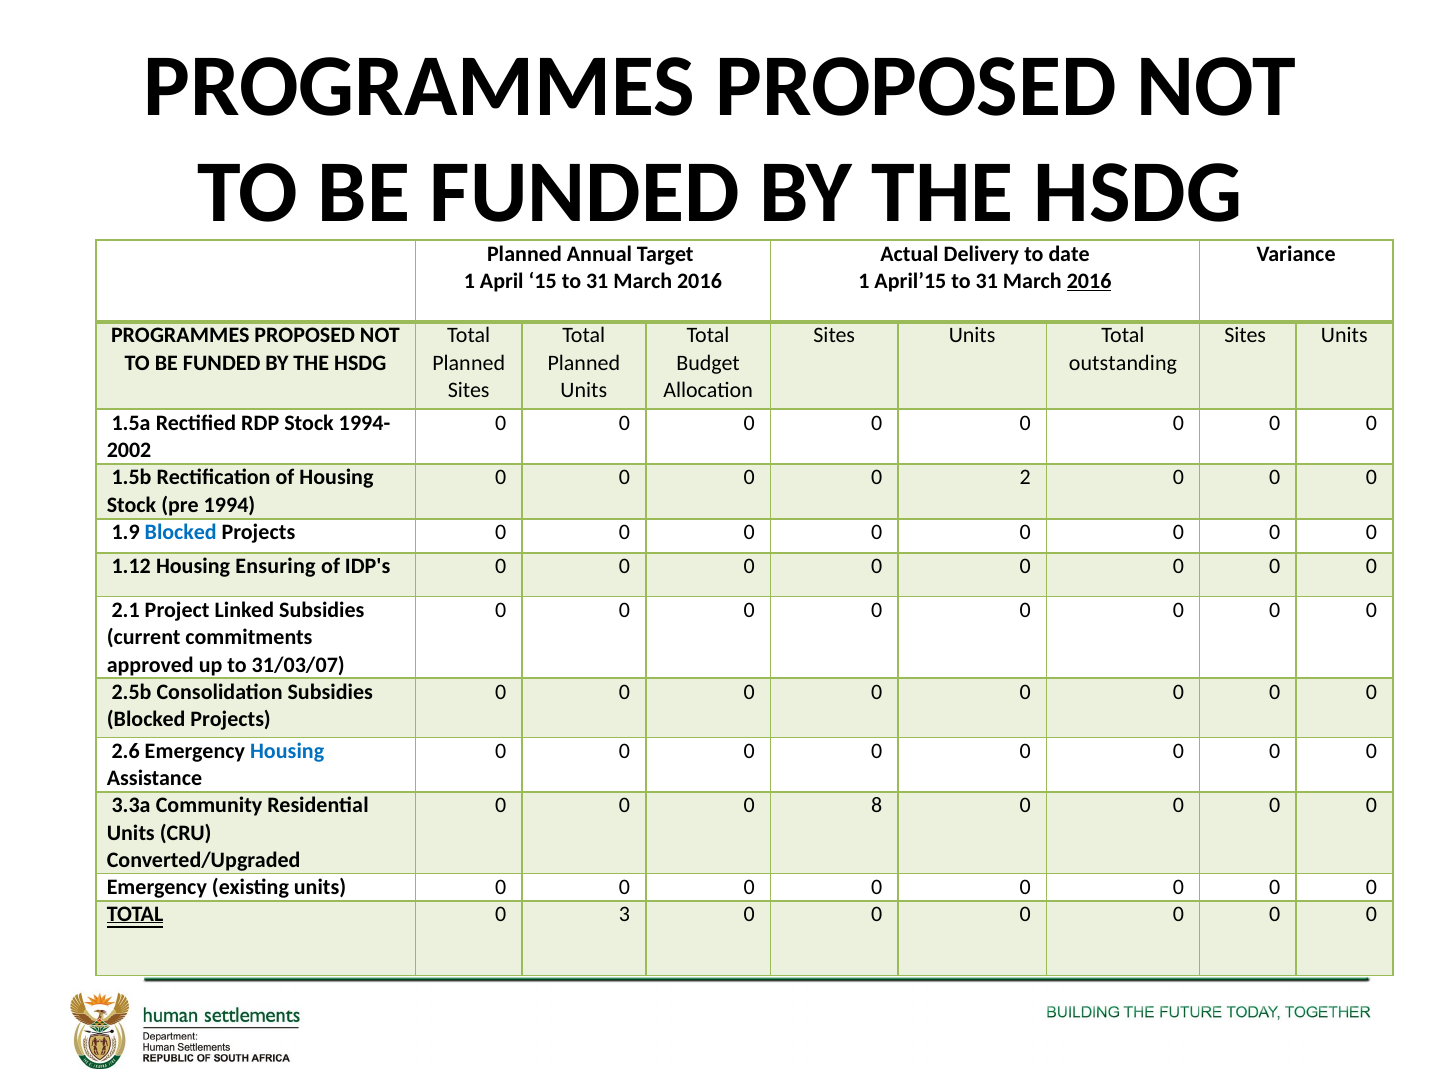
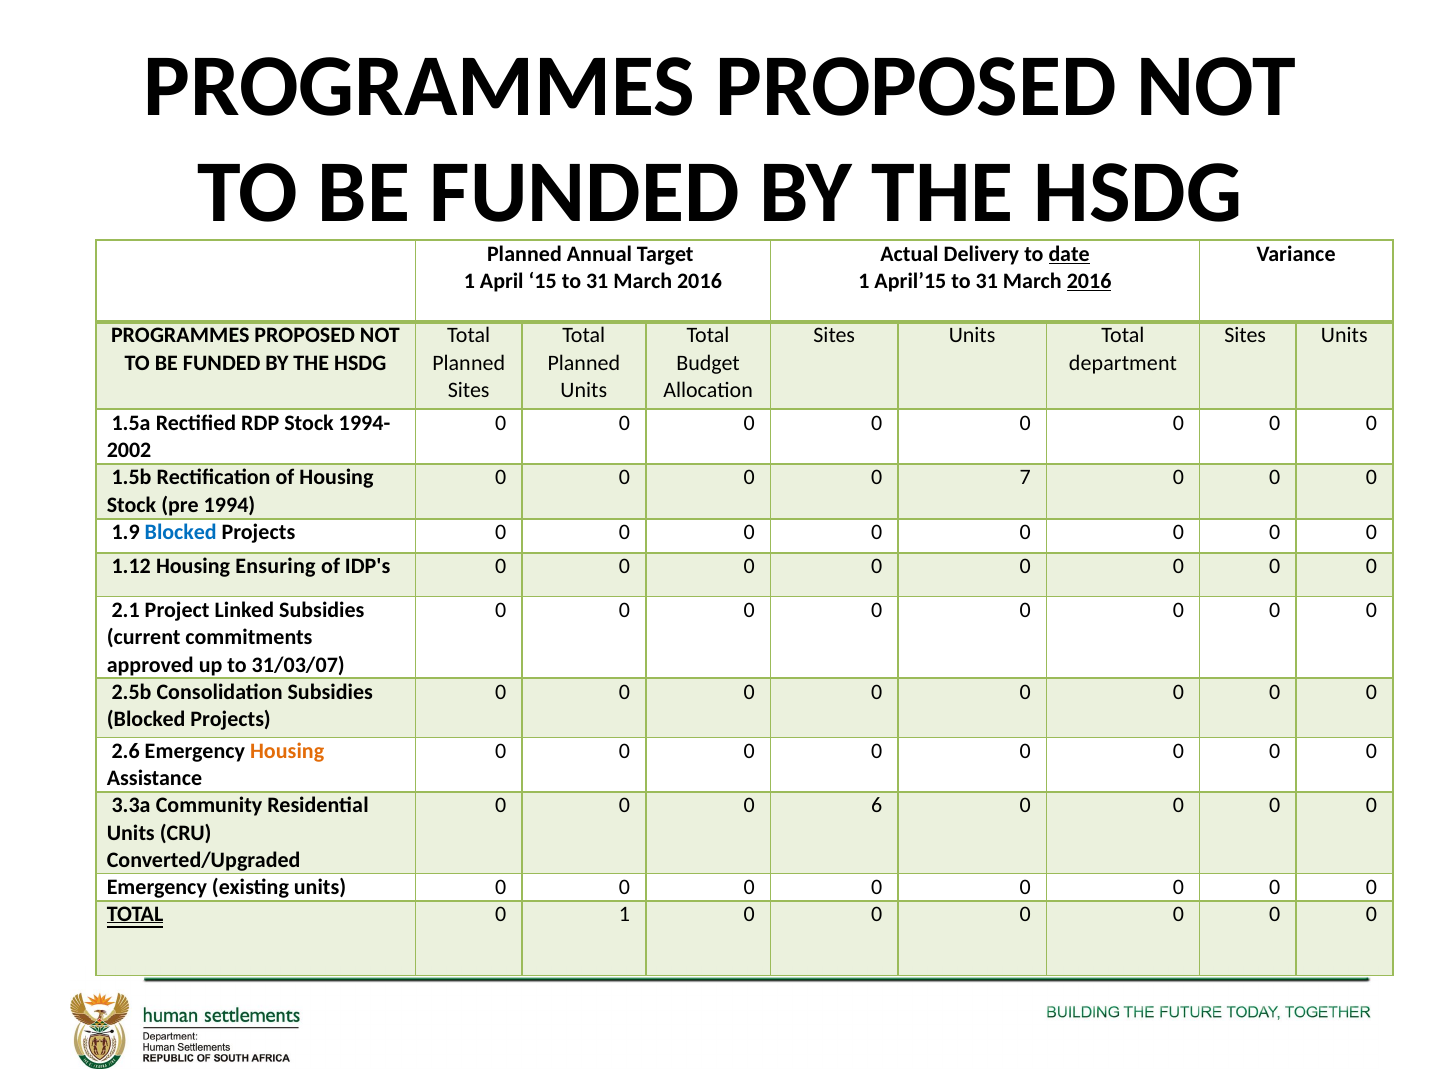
date underline: none -> present
outstanding: outstanding -> department
2: 2 -> 7
Housing at (287, 751) colour: blue -> orange
8: 8 -> 6
0 3: 3 -> 1
